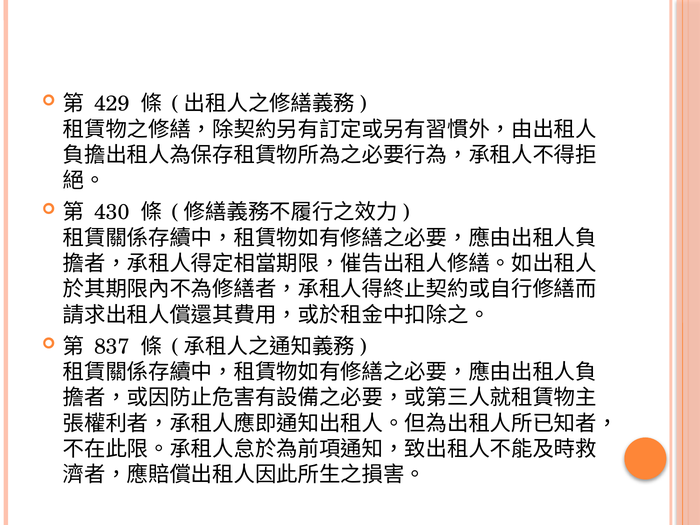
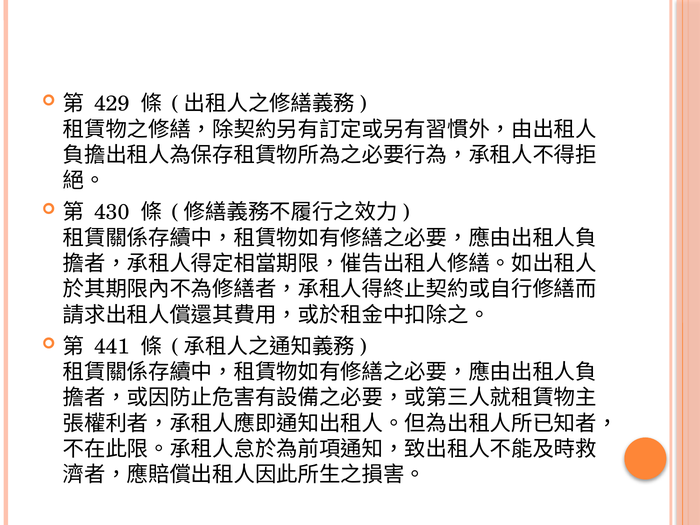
837: 837 -> 441
